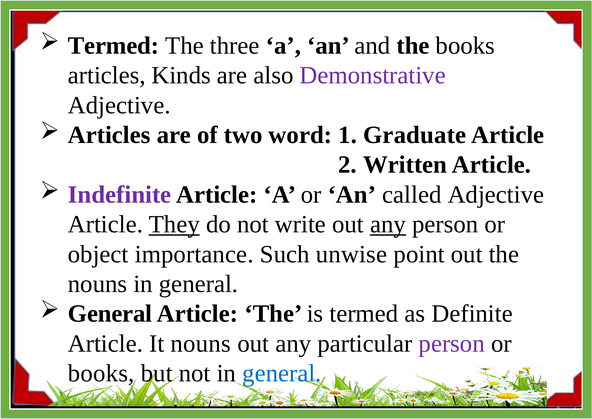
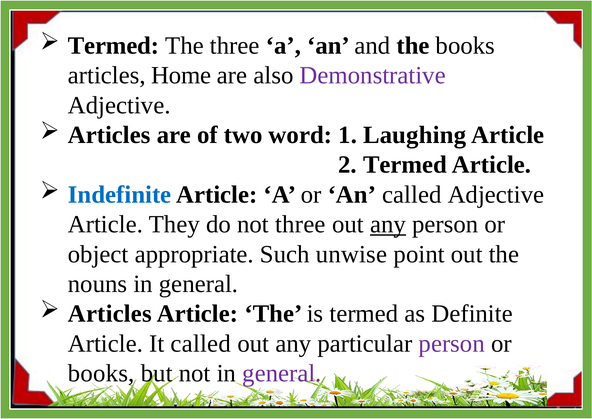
Kinds: Kinds -> Home
Graduate: Graduate -> Laughing
2 Written: Written -> Termed
Indefinite colour: purple -> blue
They underline: present -> none
not write: write -> three
importance: importance -> appropriate
General at (110, 314): General -> Articles
It nouns: nouns -> called
general at (282, 373) colour: blue -> purple
